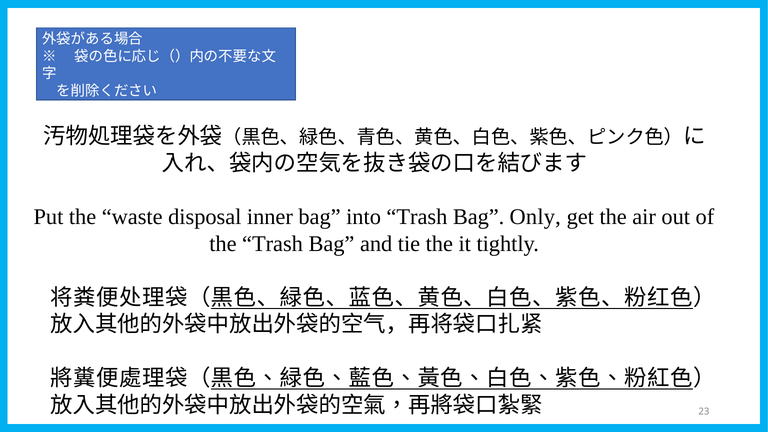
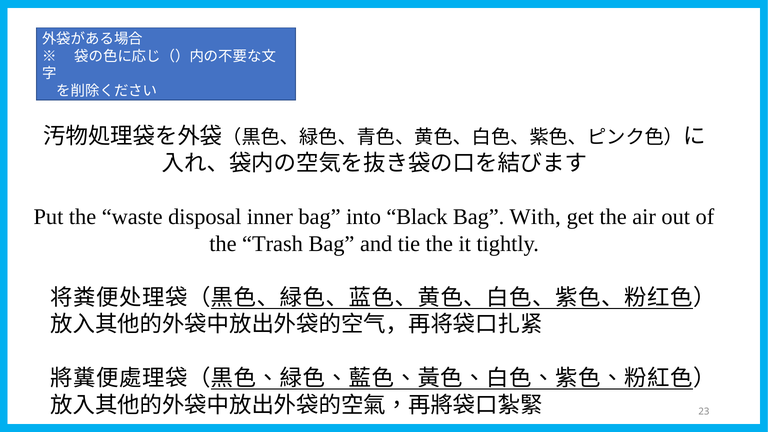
into Trash: Trash -> Black
Only: Only -> With
